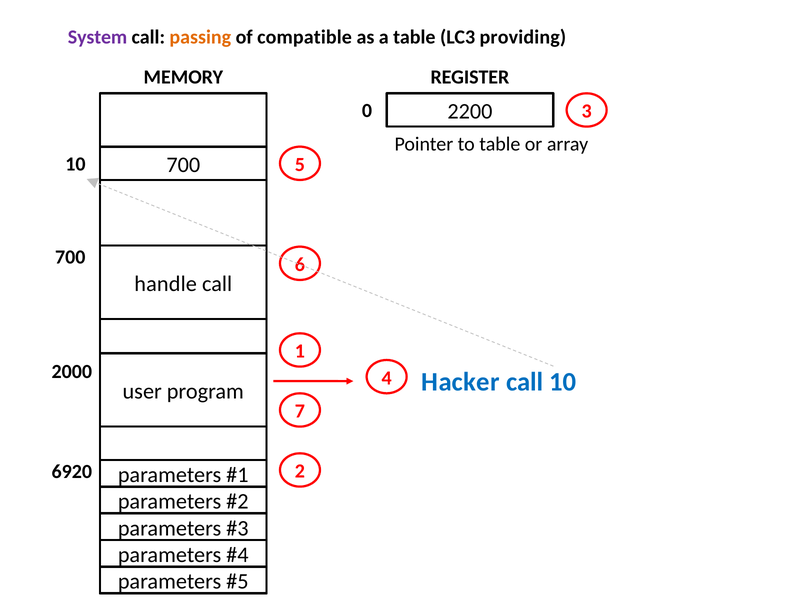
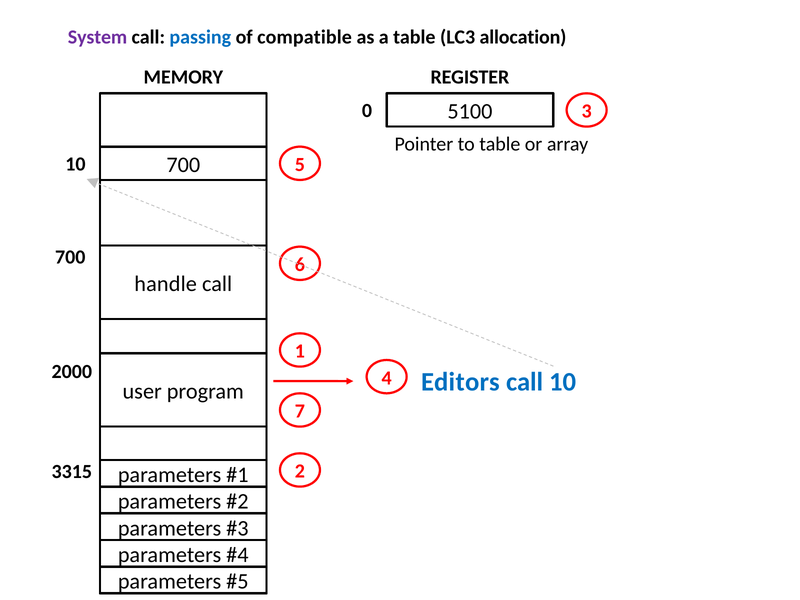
passing colour: orange -> blue
providing: providing -> allocation
2200: 2200 -> 5100
Hacker: Hacker -> Editors
6920: 6920 -> 3315
